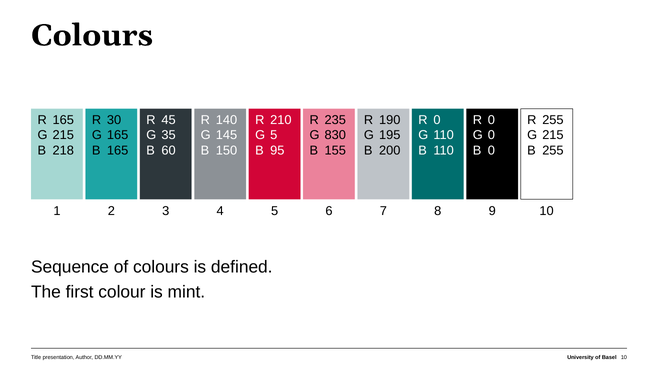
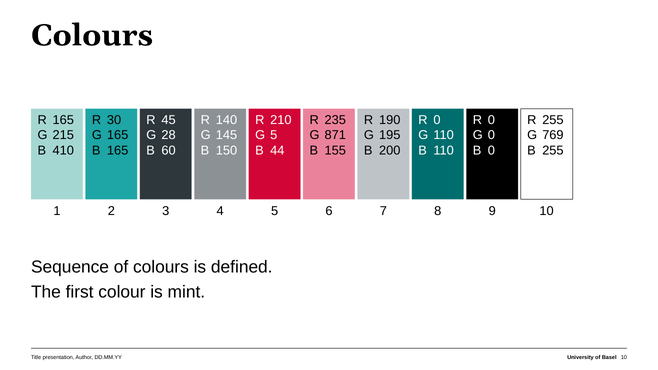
35: 35 -> 28
830: 830 -> 871
215 at (553, 135): 215 -> 769
218: 218 -> 410
95: 95 -> 44
